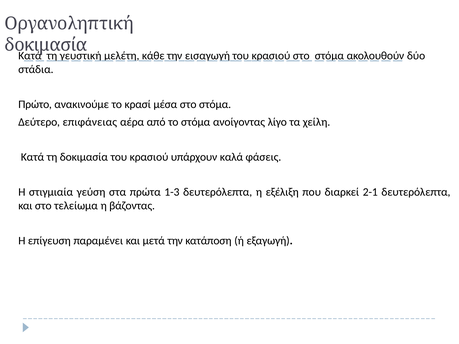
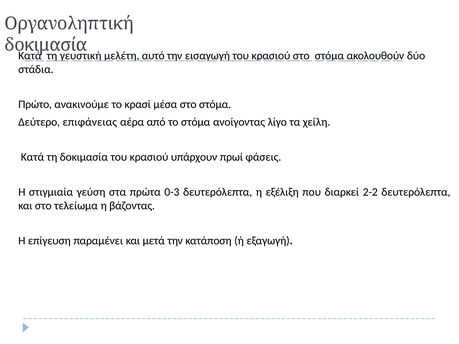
κάθε: κάθε -> αυτό
καλά: καλά -> πρωί
1-3: 1-3 -> 0-3
2-1: 2-1 -> 2-2
